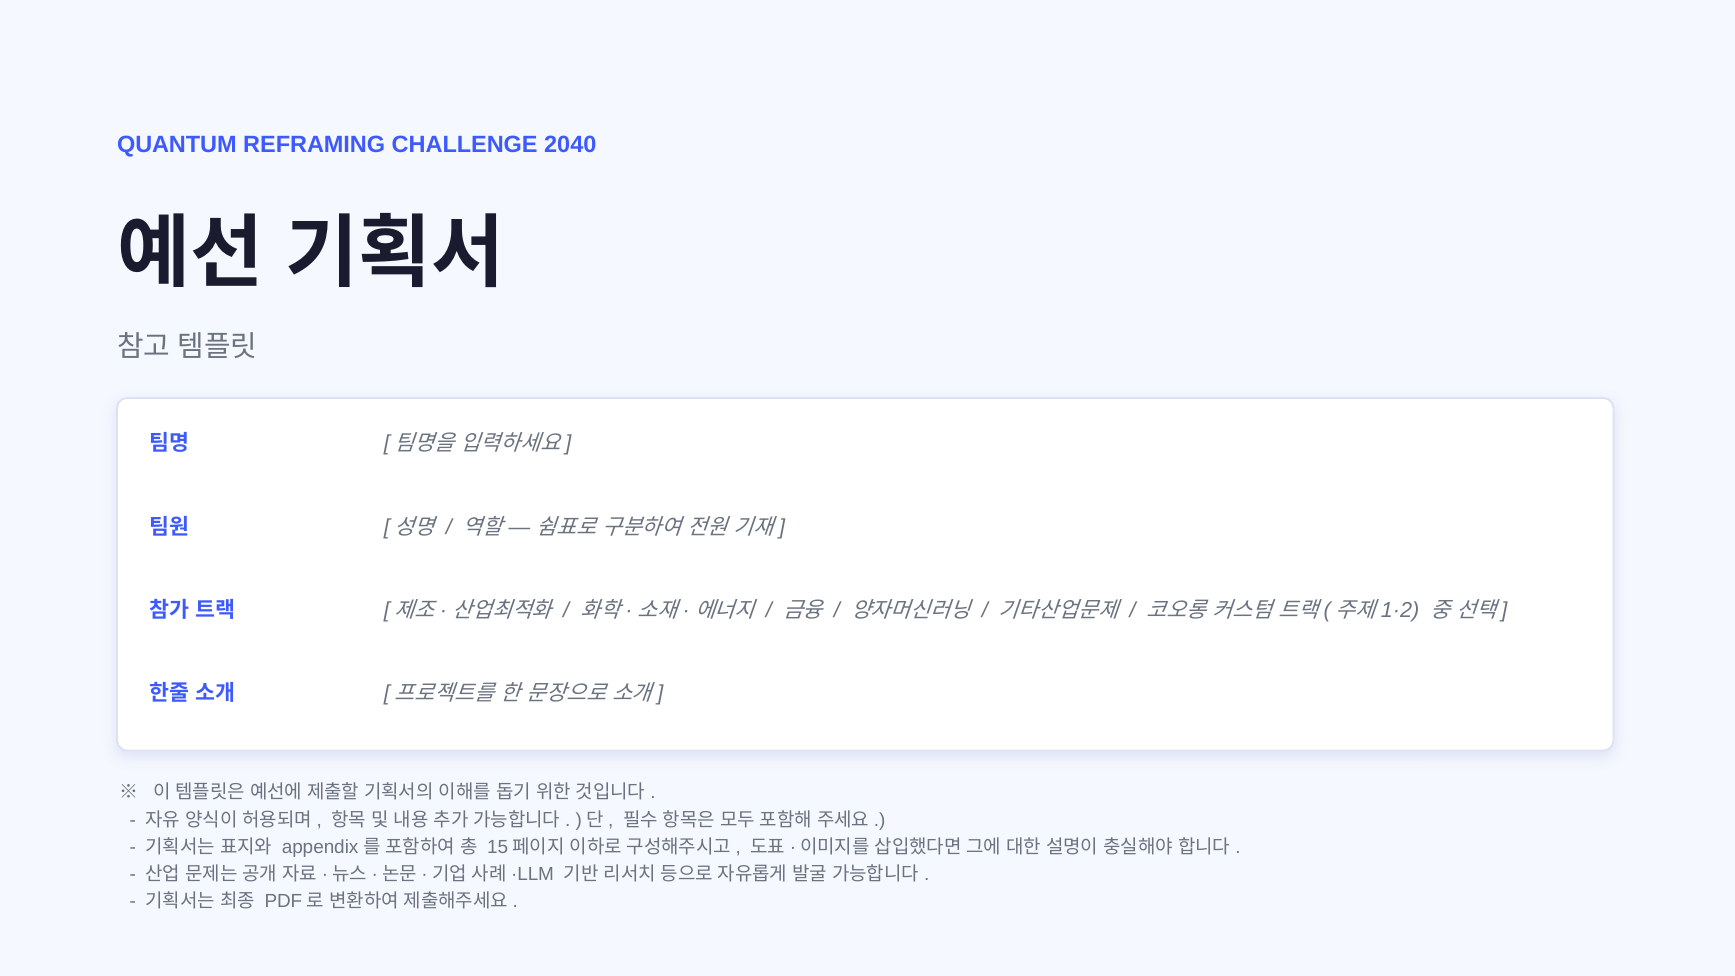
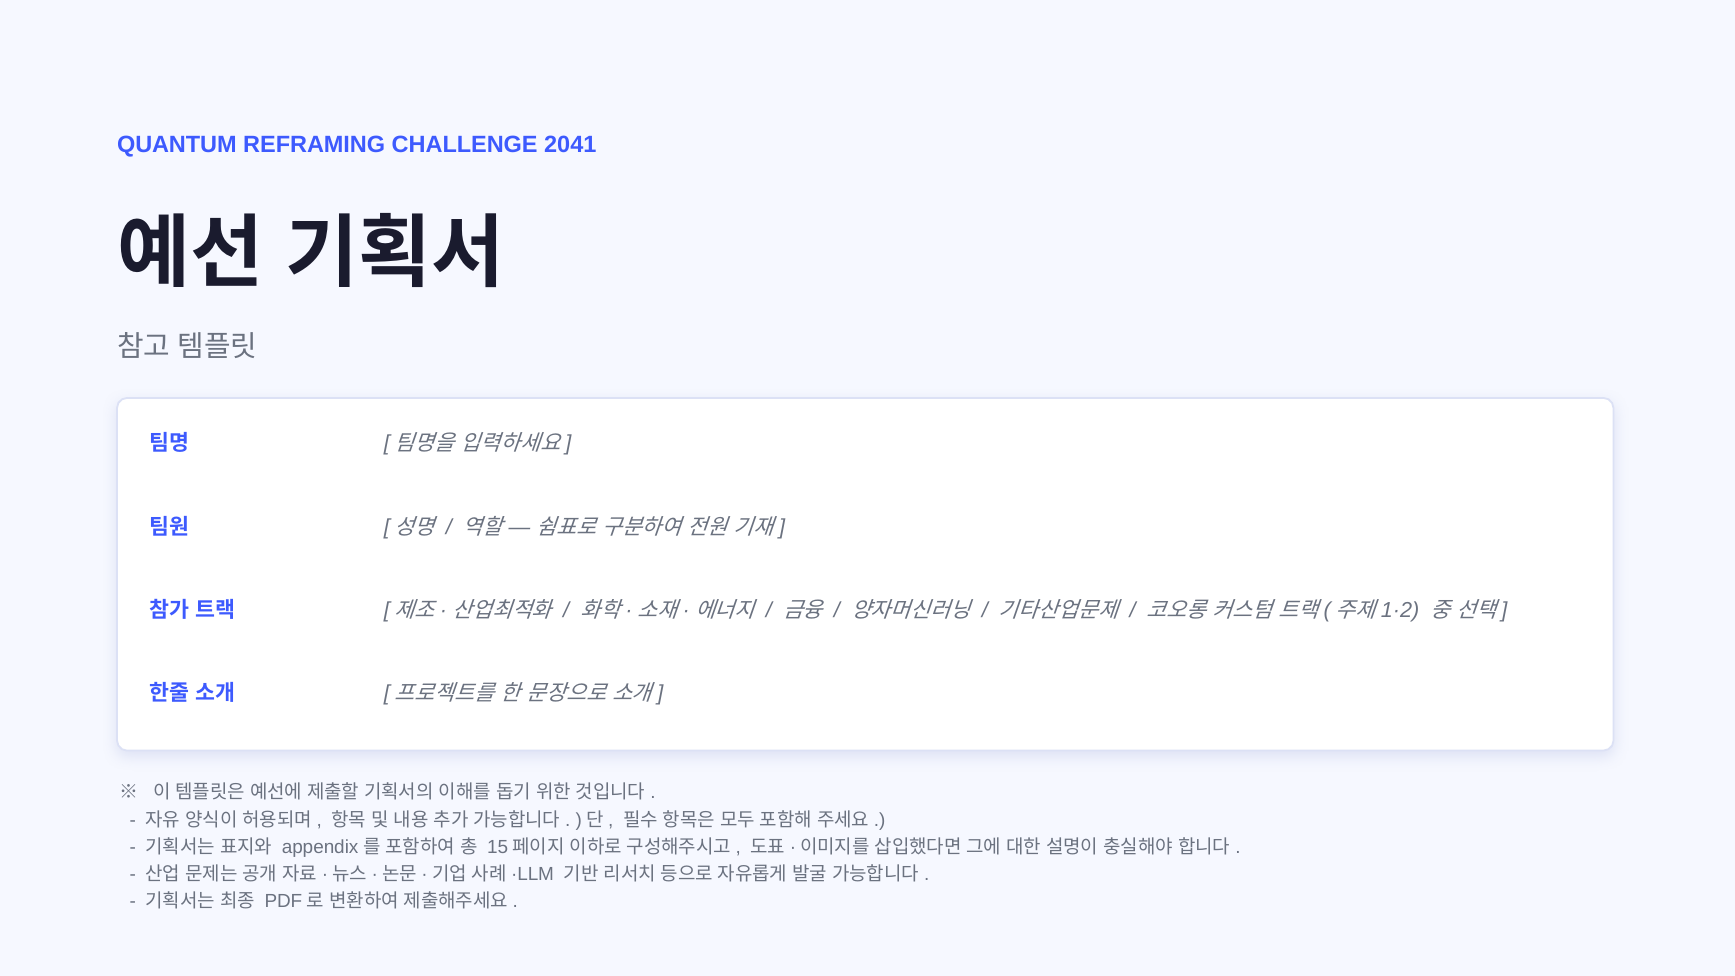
2040: 2040 -> 2041
